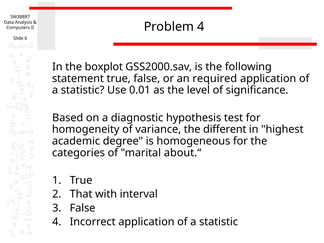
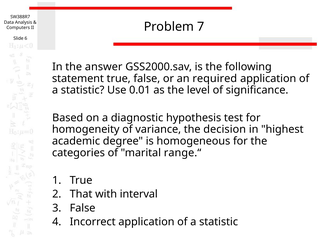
Problem 4: 4 -> 7
boxplot: boxplot -> answer
different: different -> decision
about.“: about.“ -> range.“
